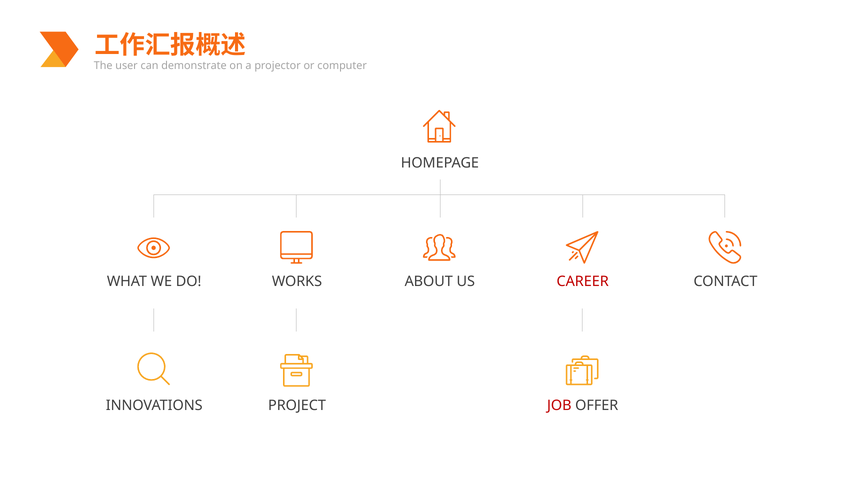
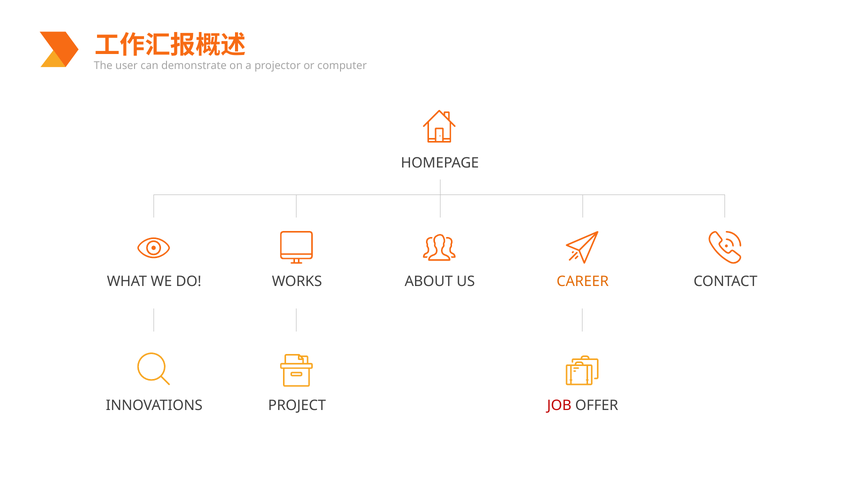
CAREER colour: red -> orange
